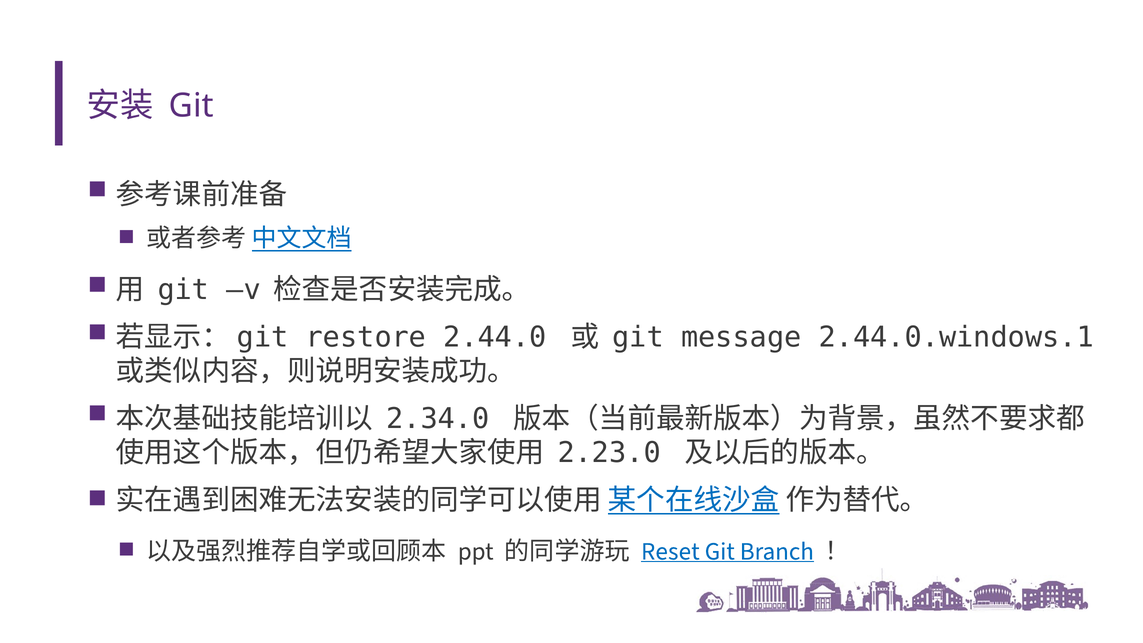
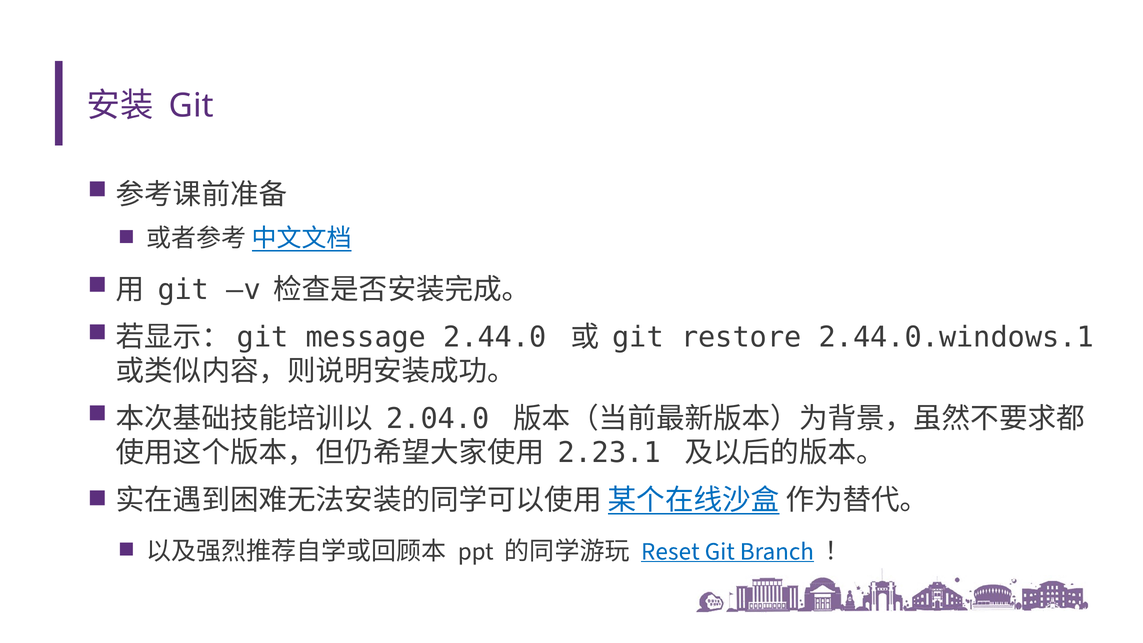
restore: restore -> message
message: message -> restore
2.34.0: 2.34.0 -> 2.04.0
2.23.0: 2.23.0 -> 2.23.1
